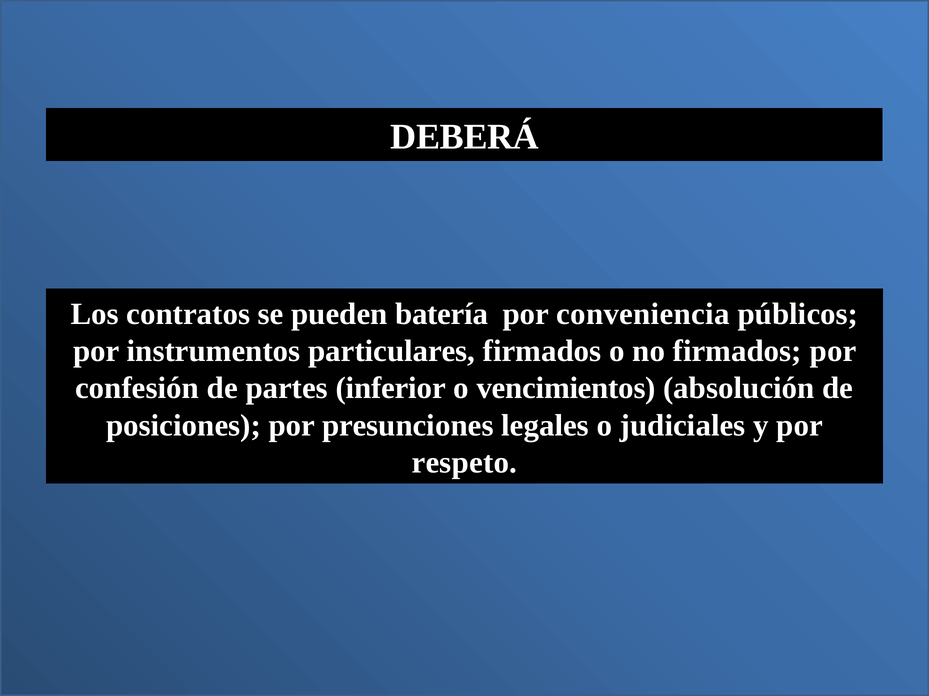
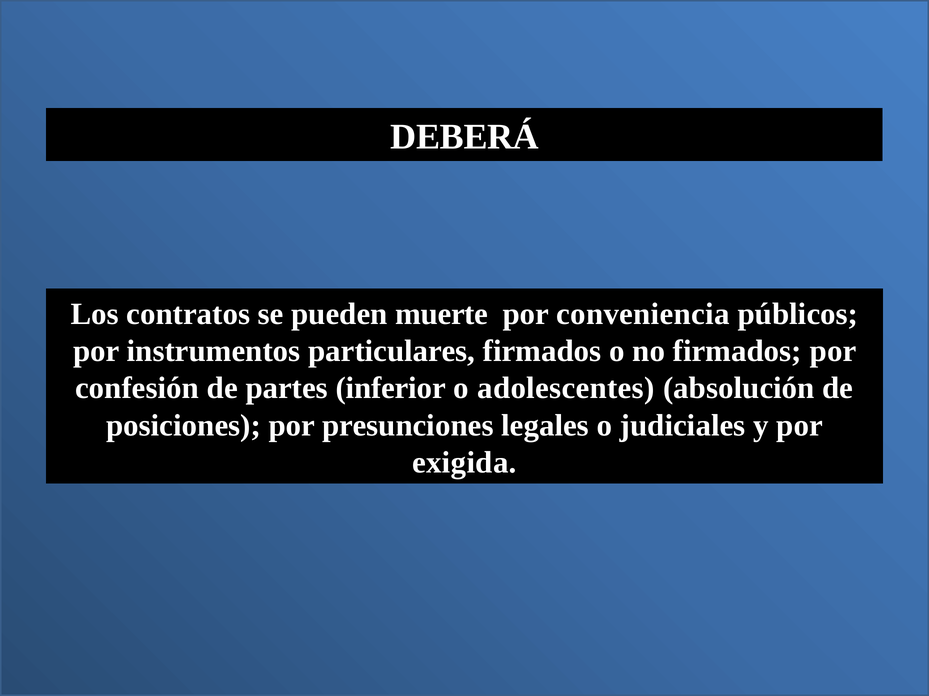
batería: batería -> muerte
vencimientos: vencimientos -> adolescentes
respeto: respeto -> exigida
